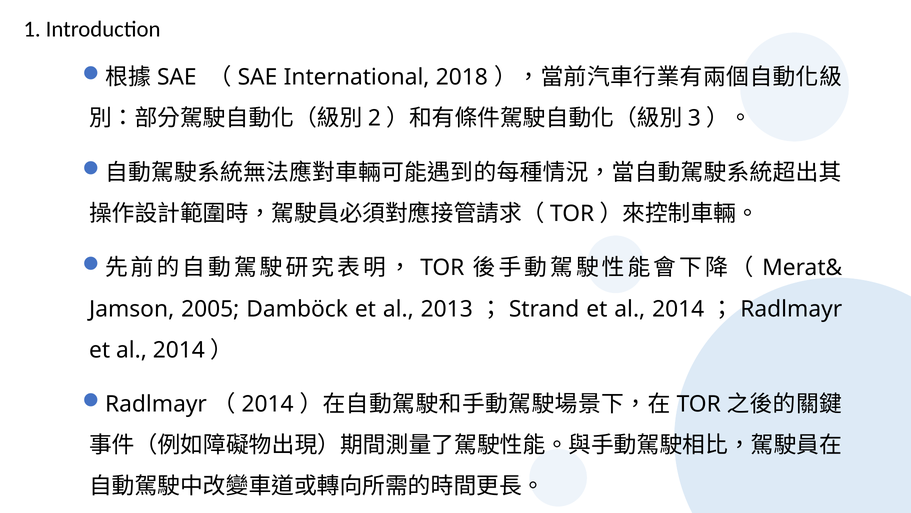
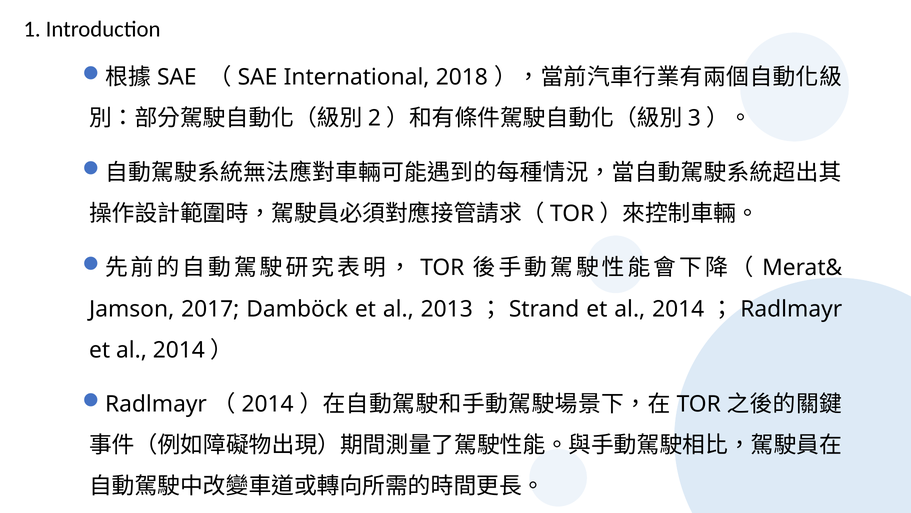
2005: 2005 -> 2017
